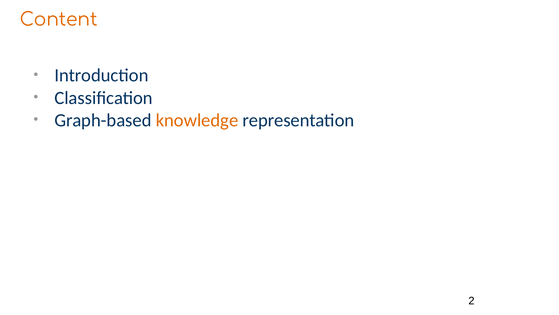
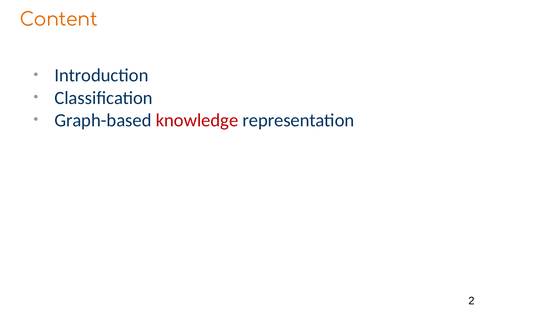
knowledge colour: orange -> red
